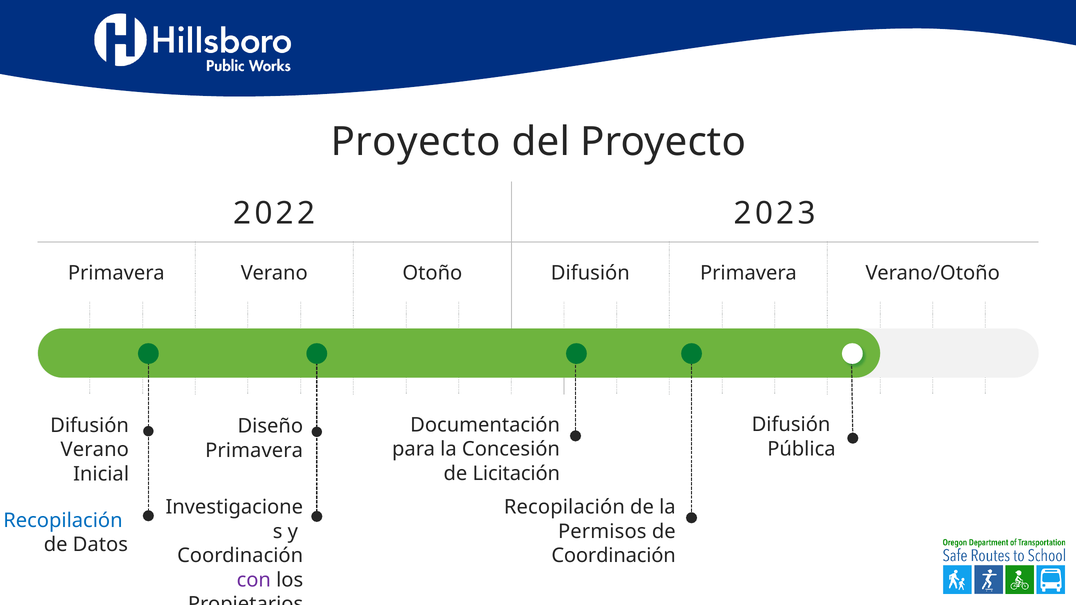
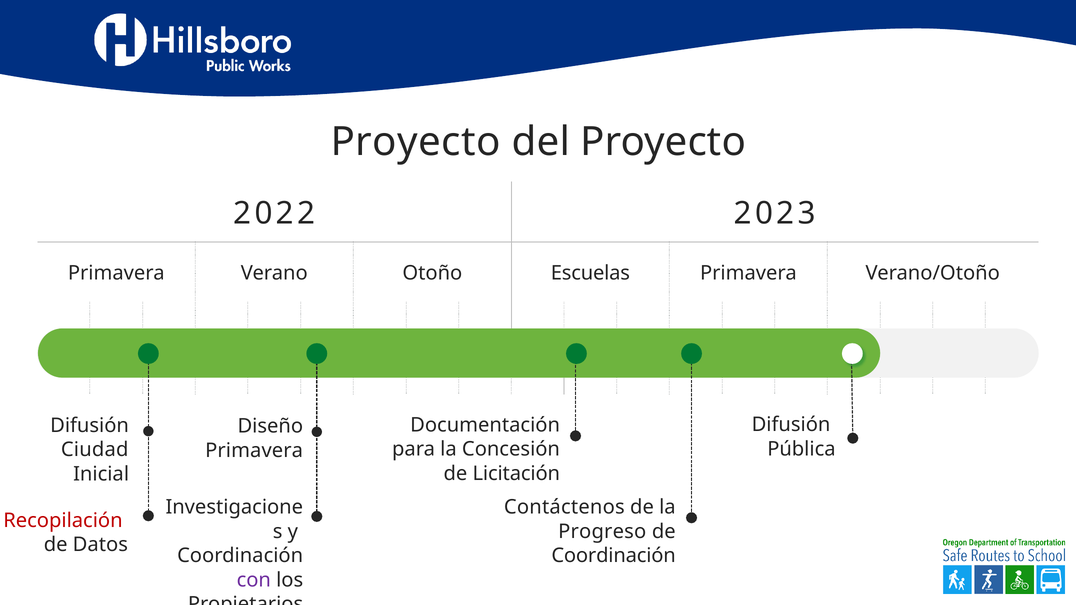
Otoño Difusión: Difusión -> Escuelas
Verano at (95, 450): Verano -> Ciudad
Recopilación at (564, 508): Recopilación -> Contáctenos
Recopilación at (63, 521) colour: blue -> red
Permisos: Permisos -> Progreso
